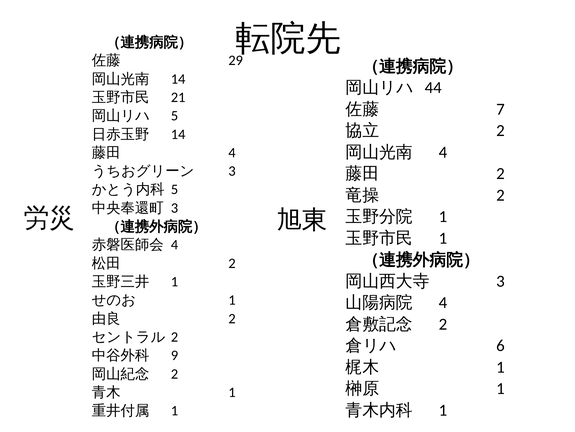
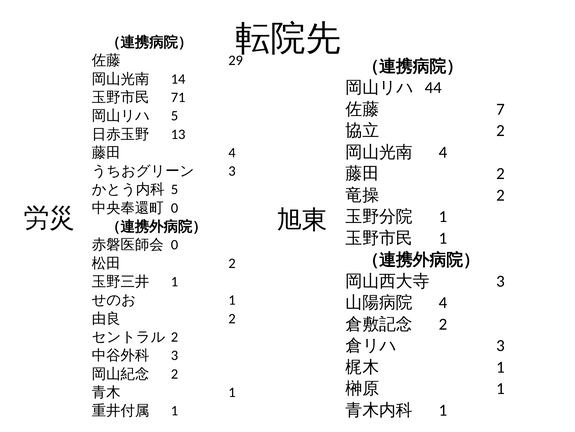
21: 21 -> 71
14 at (178, 134): 14 -> 13
3 at (175, 208): 3 -> 0
4 at (175, 244): 4 -> 0
6 at (500, 345): 6 -> 3
9 at (175, 355): 9 -> 3
